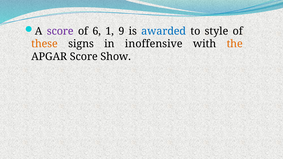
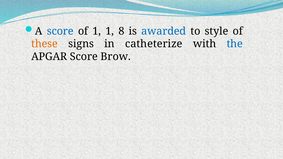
score at (60, 31) colour: purple -> blue
of 6: 6 -> 1
9: 9 -> 8
inoffensive: inoffensive -> catheterize
the colour: orange -> blue
Show: Show -> Brow
